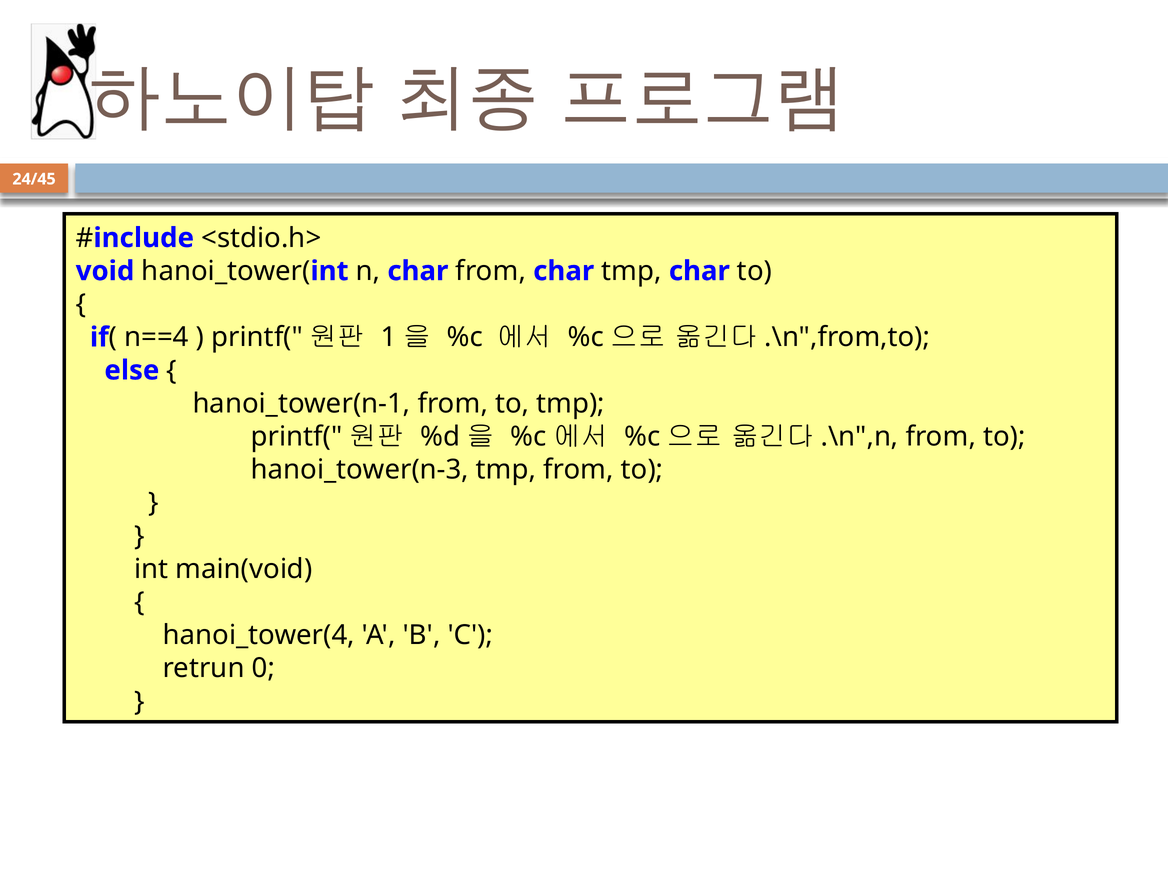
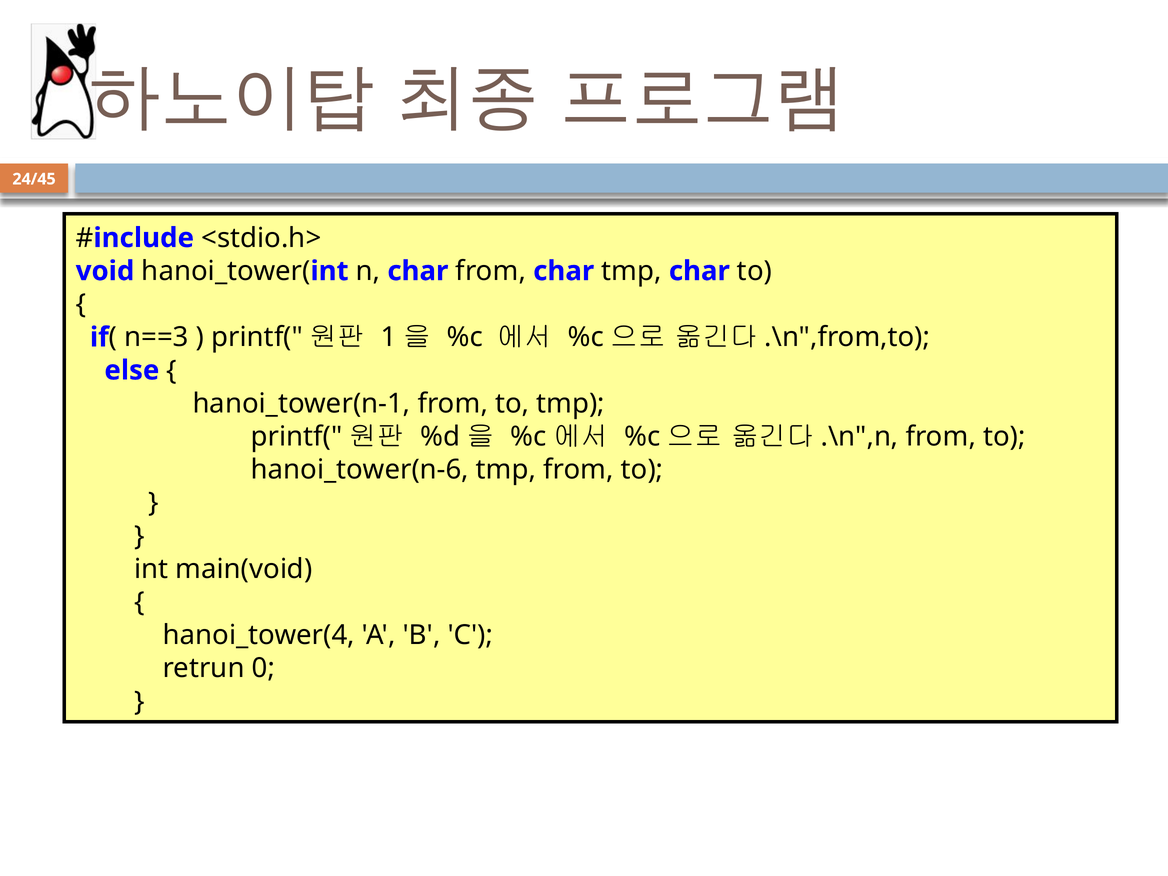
n==4: n==4 -> n==3
hanoi_tower(n-3: hanoi_tower(n-3 -> hanoi_tower(n-6
